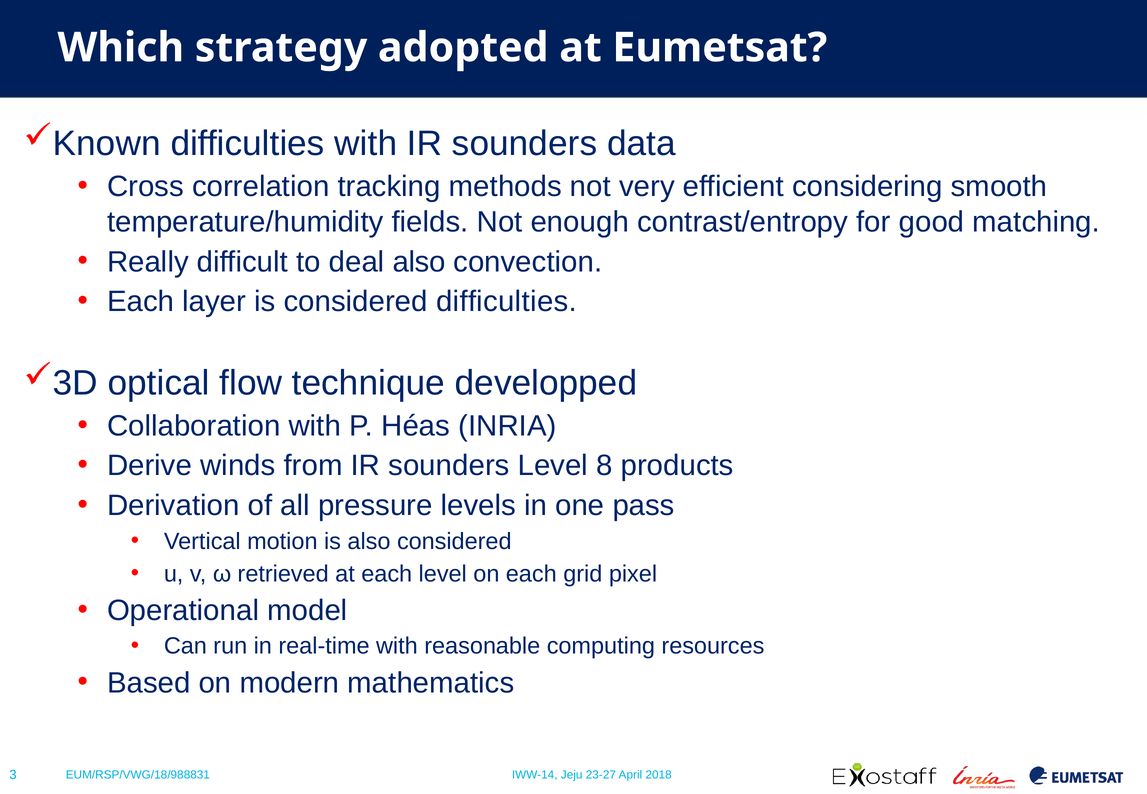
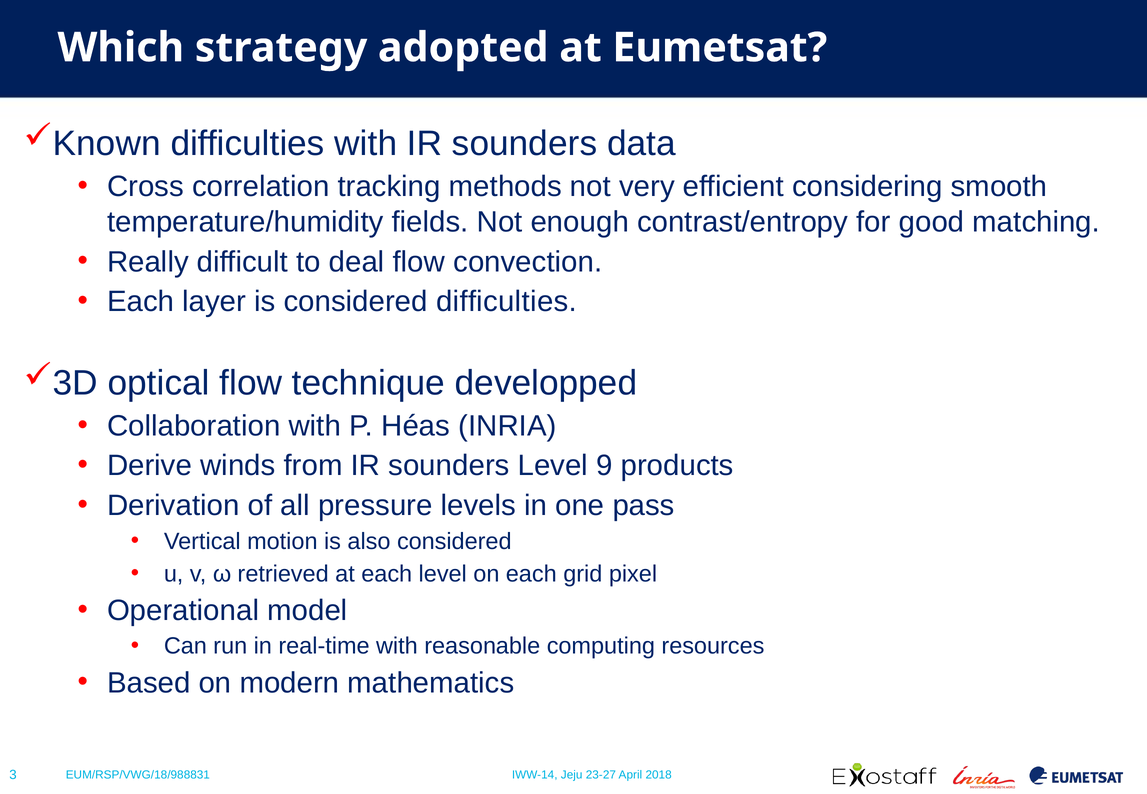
deal also: also -> flow
8: 8 -> 9
